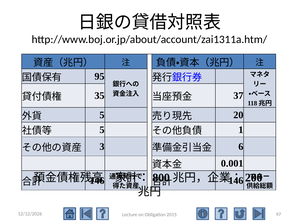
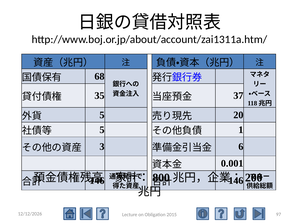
95: 95 -> 68
